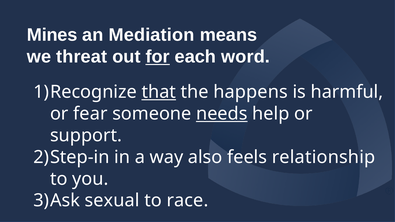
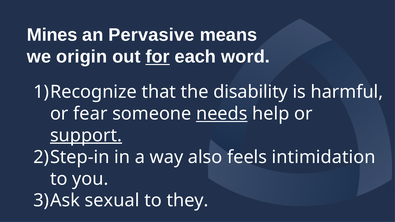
Mediation: Mediation -> Pervasive
threat: threat -> origin
that underline: present -> none
happens: happens -> disability
support underline: none -> present
relationship: relationship -> intimidation
race: race -> they
